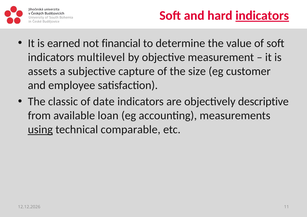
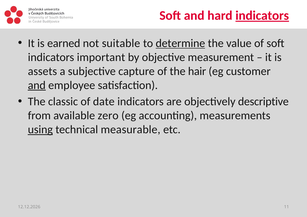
financial: financial -> suitable
determine underline: none -> present
multilevel: multilevel -> important
size: size -> hair
and at (37, 85) underline: none -> present
loan: loan -> zero
comparable: comparable -> measurable
